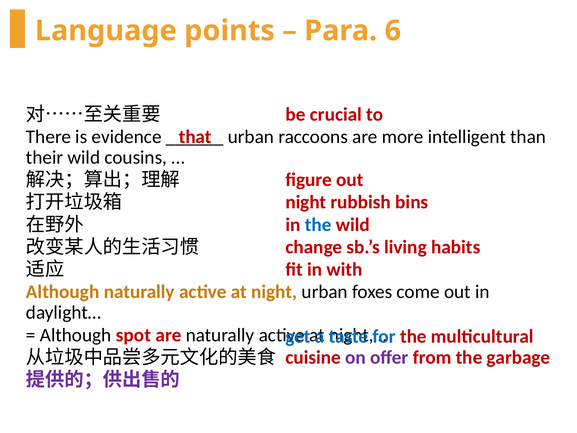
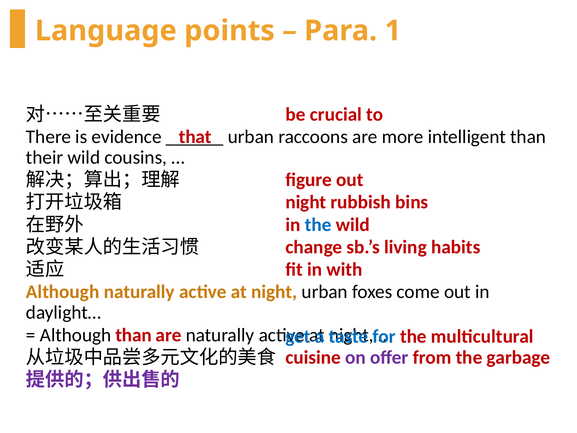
6: 6 -> 1
Although spot: spot -> than
